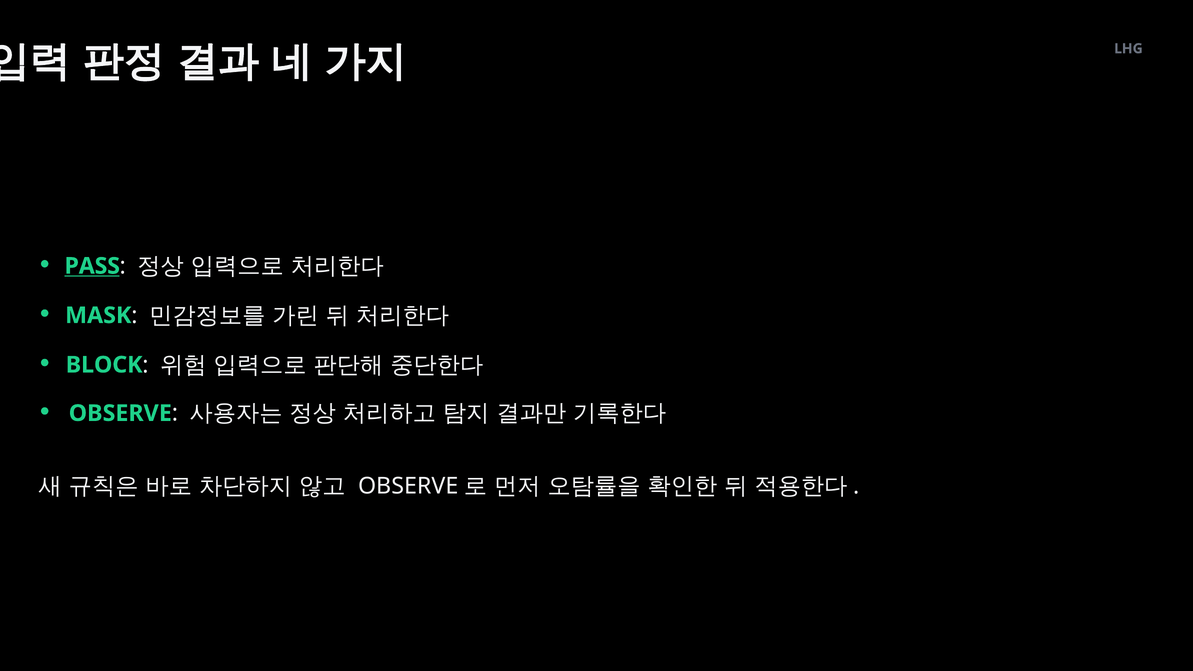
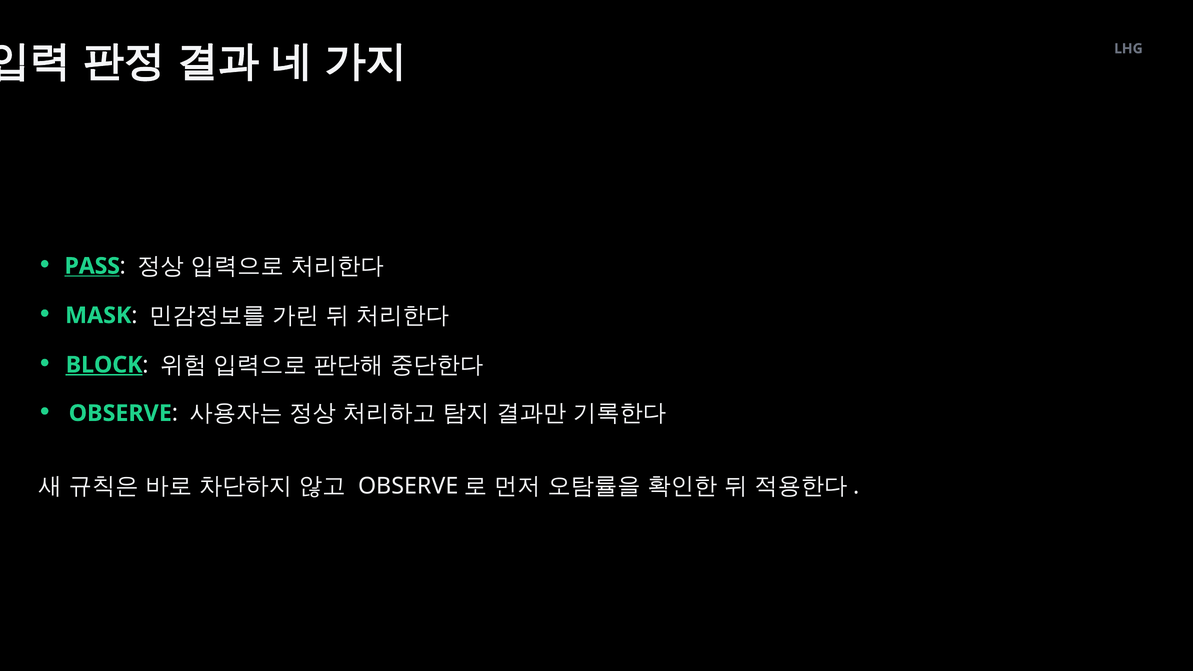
BLOCK underline: none -> present
